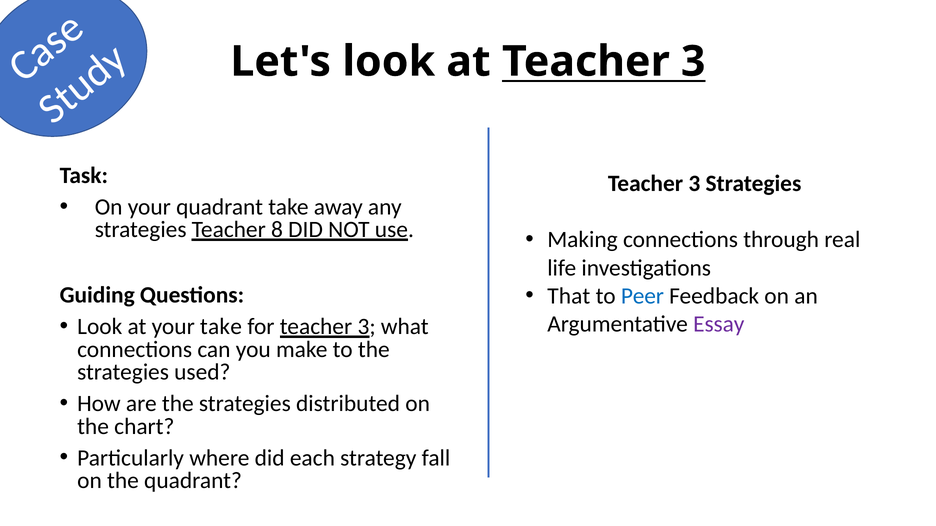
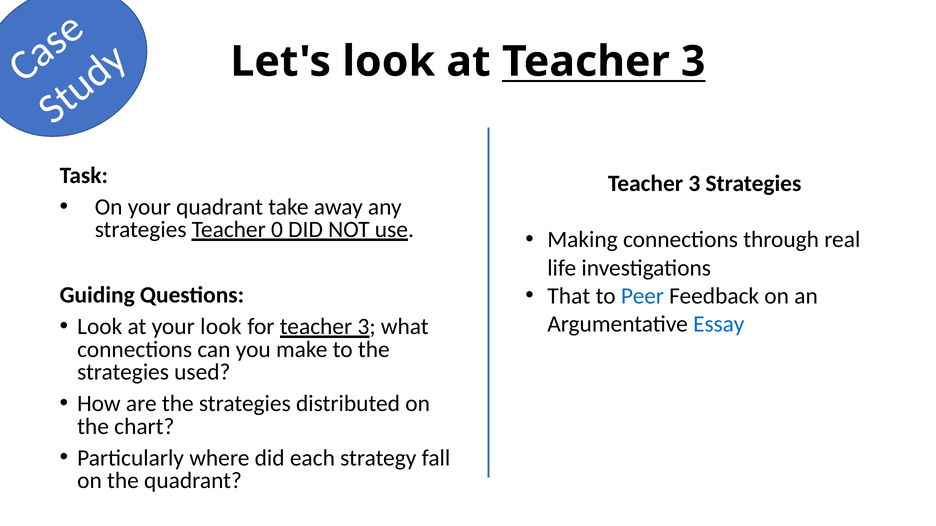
8: 8 -> 0
your take: take -> look
Essay colour: purple -> blue
